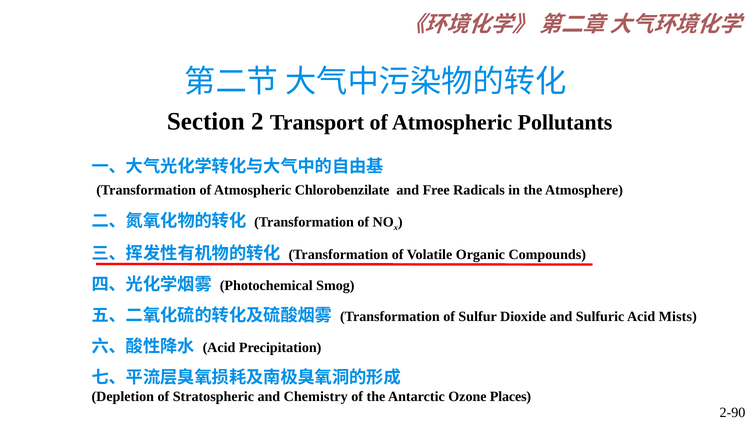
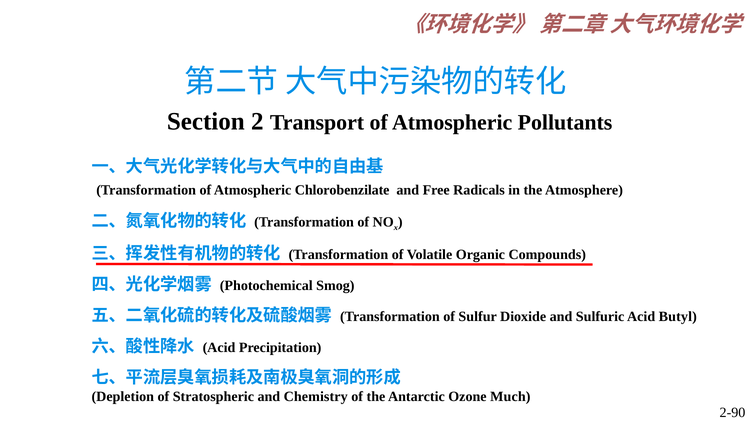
Mists: Mists -> Butyl
Places: Places -> Much
